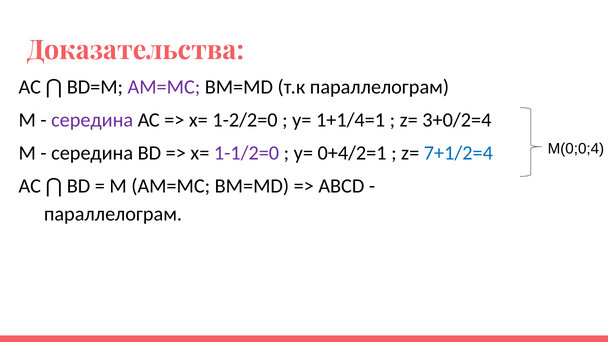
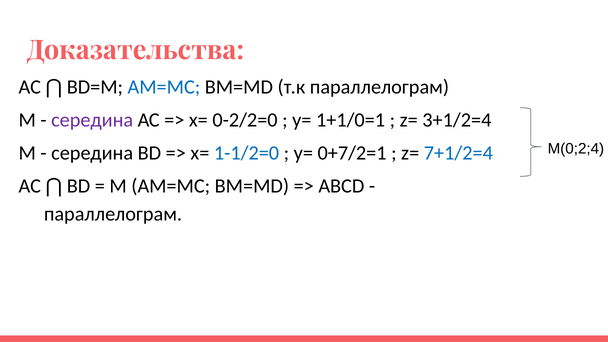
AM=MC at (164, 87) colour: purple -> blue
1-2/2=0: 1-2/2=0 -> 0-2/2=0
1+1/4=1: 1+1/4=1 -> 1+1/0=1
3+0/2=4: 3+0/2=4 -> 3+1/2=4
M(0;0;4: M(0;0;4 -> M(0;2;4
1-1/2=0 colour: purple -> blue
0+4/2=1: 0+4/2=1 -> 0+7/2=1
